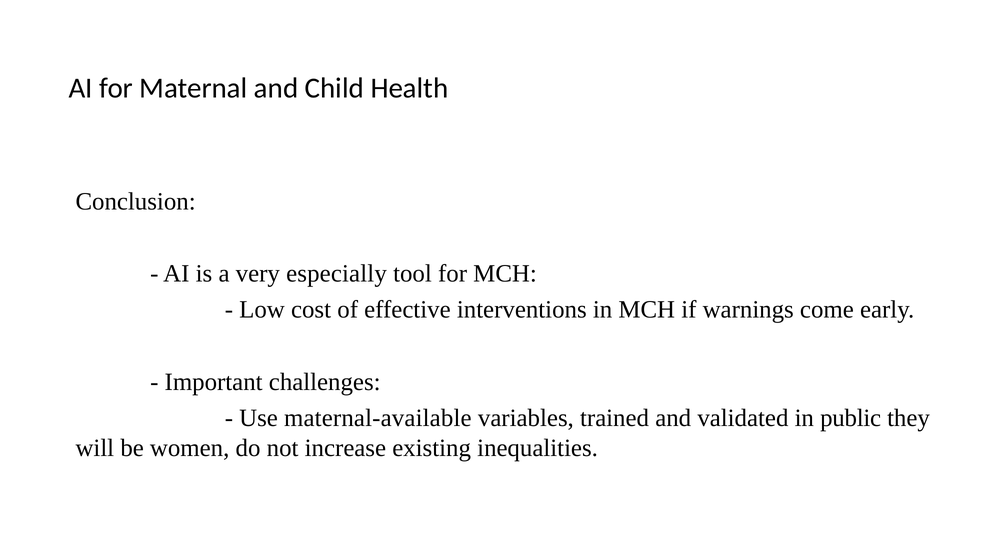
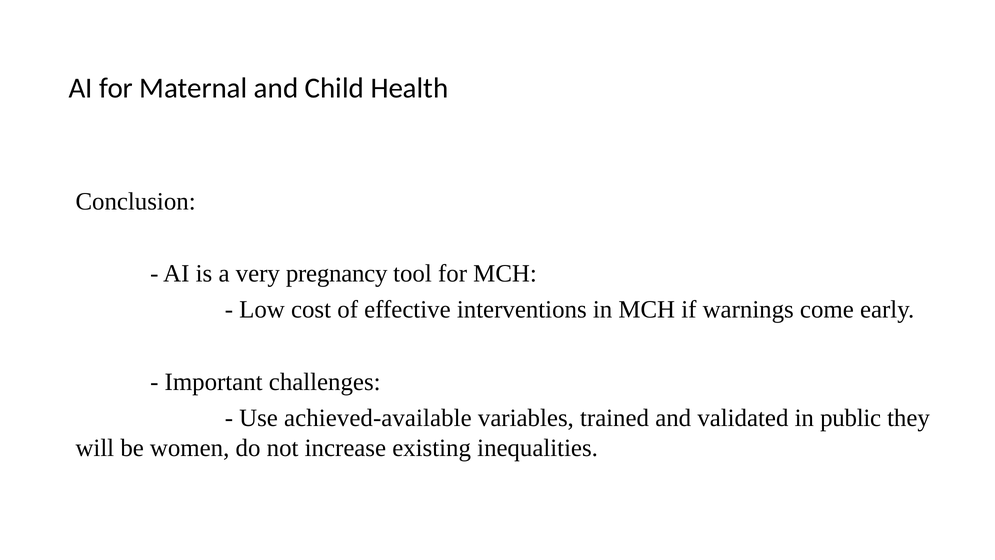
especially: especially -> pregnancy
maternal-available: maternal-available -> achieved-available
